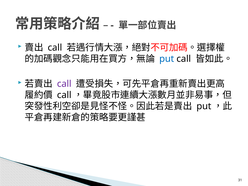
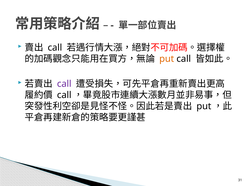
put at (167, 59) colour: blue -> orange
